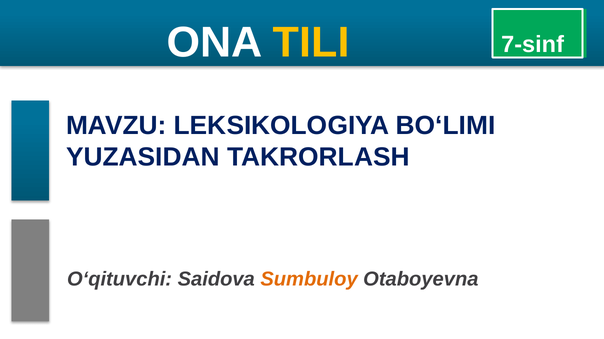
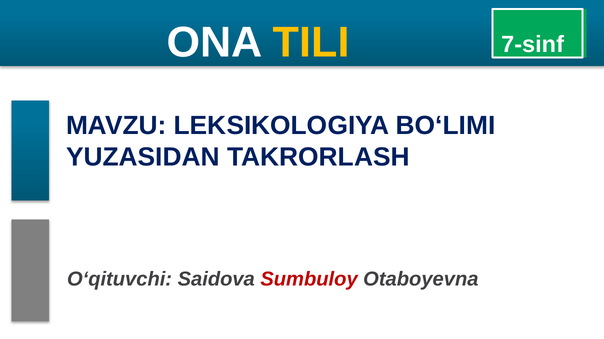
Sumbuloy colour: orange -> red
